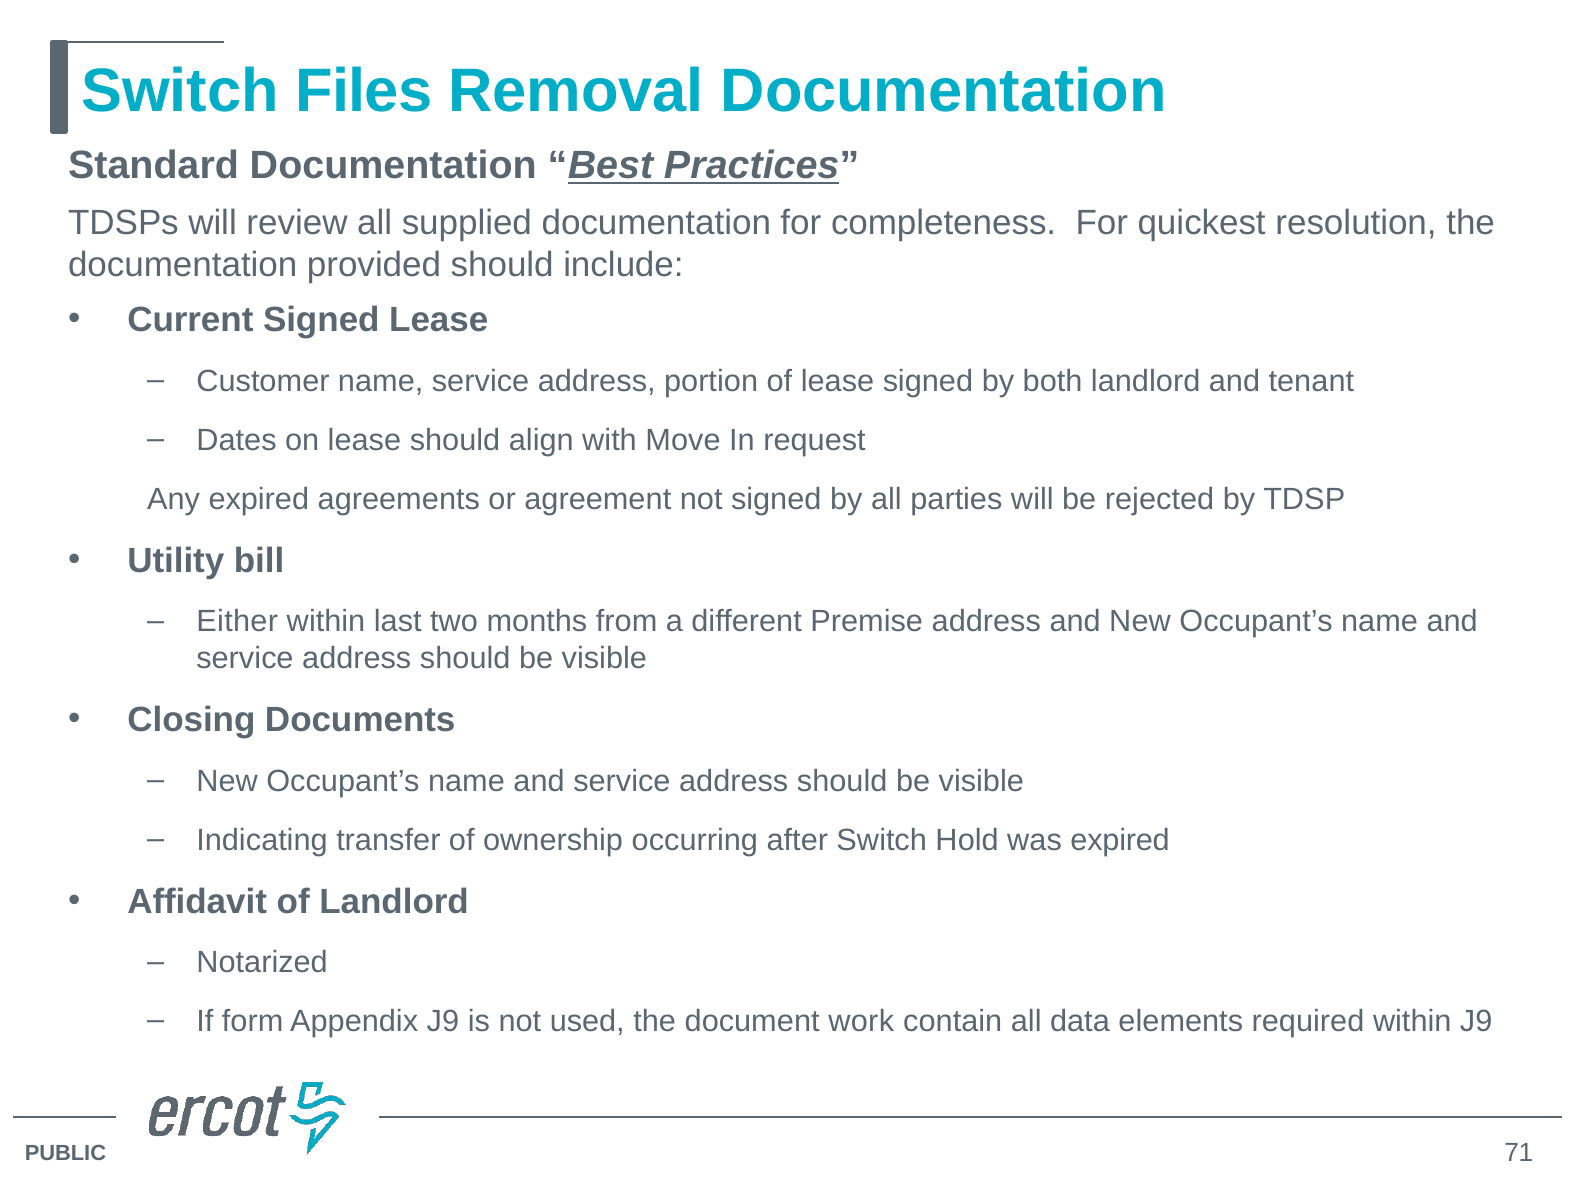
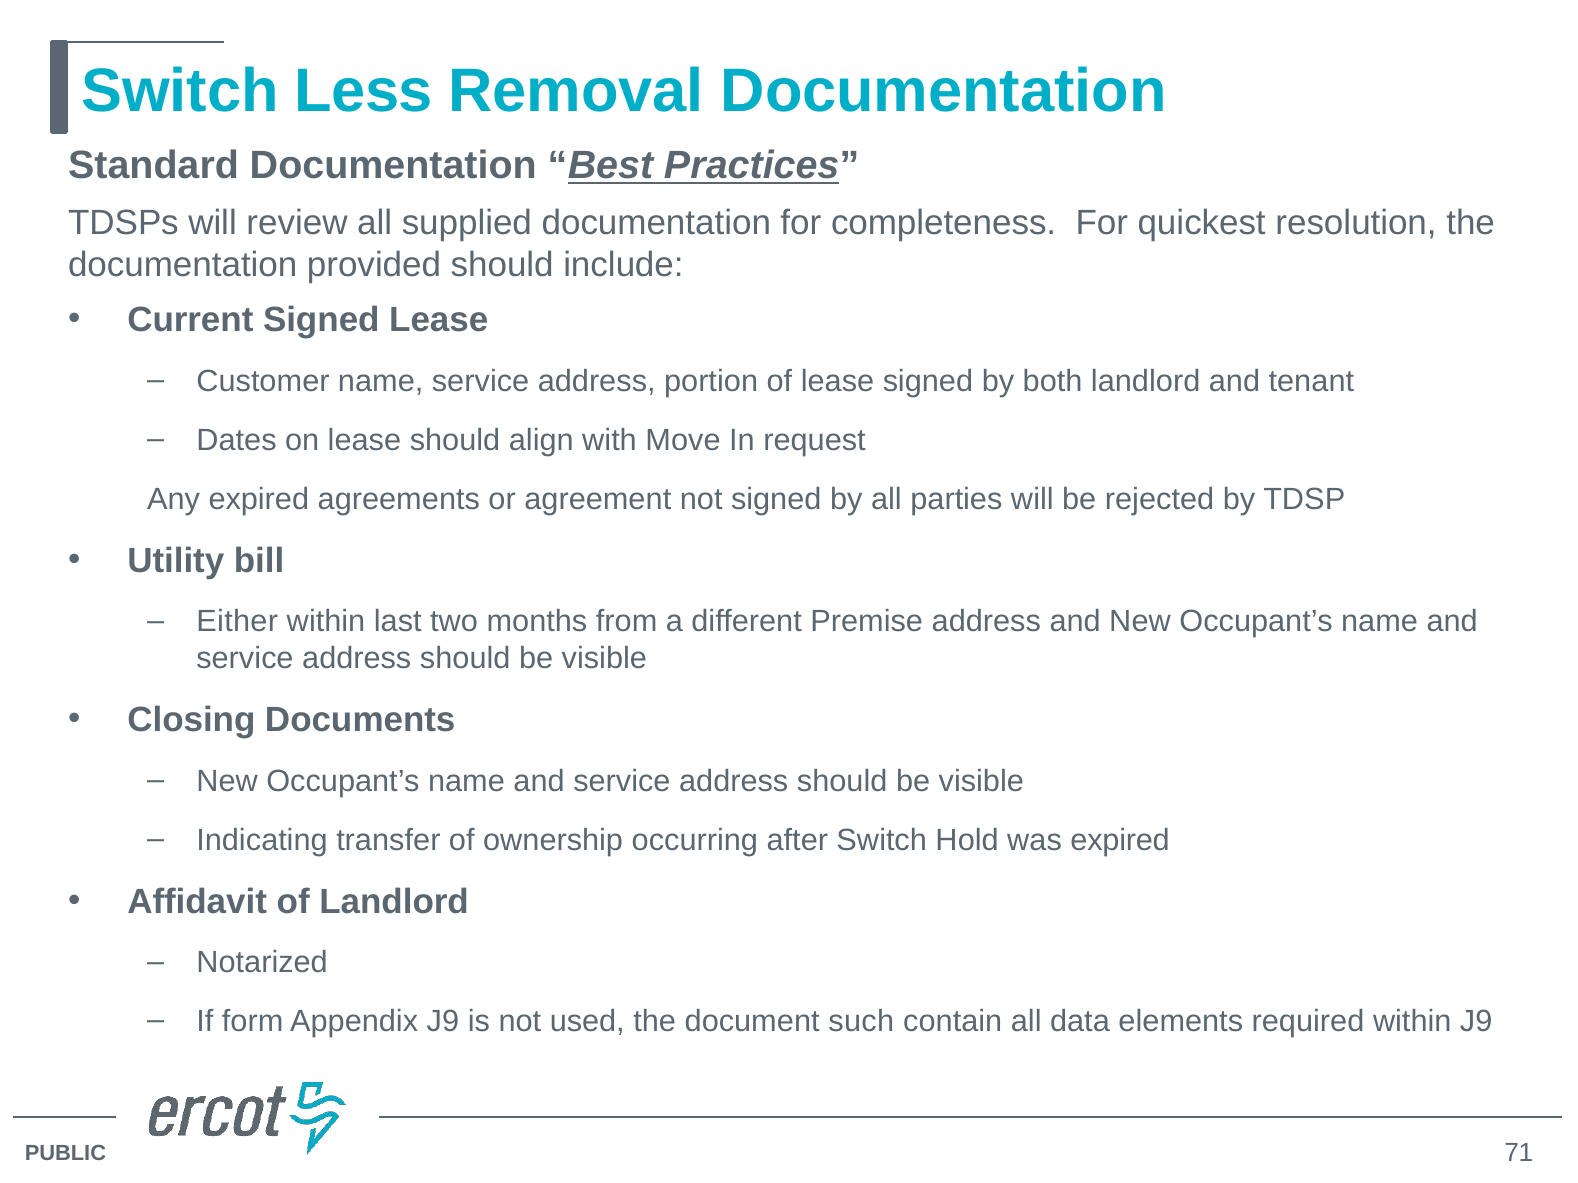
Files: Files -> Less
work: work -> such
